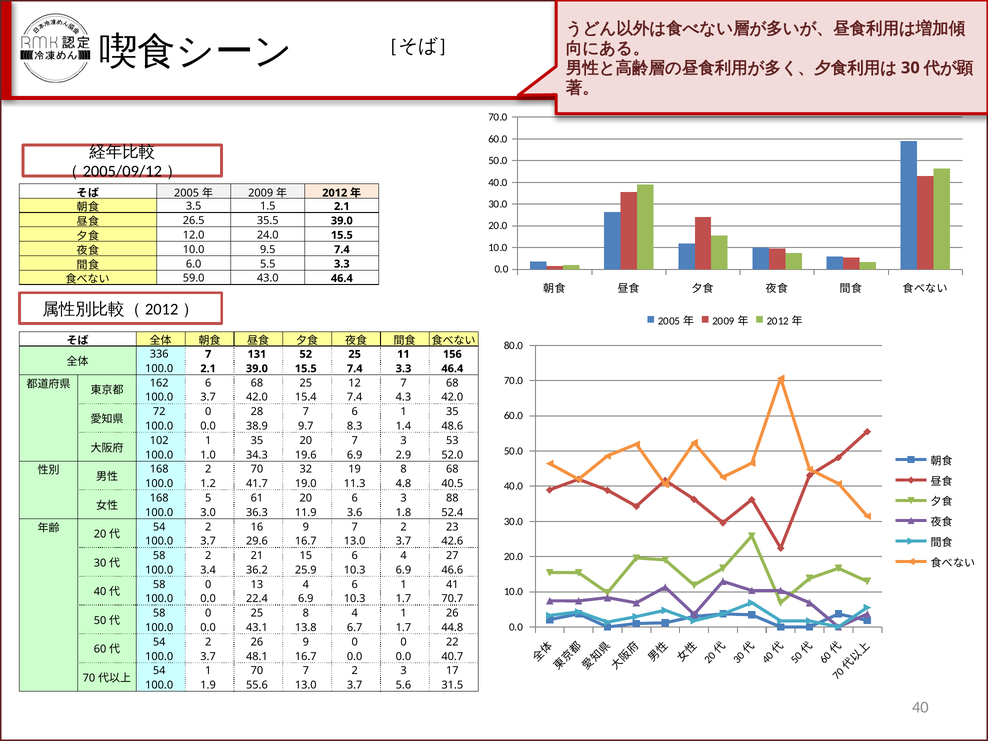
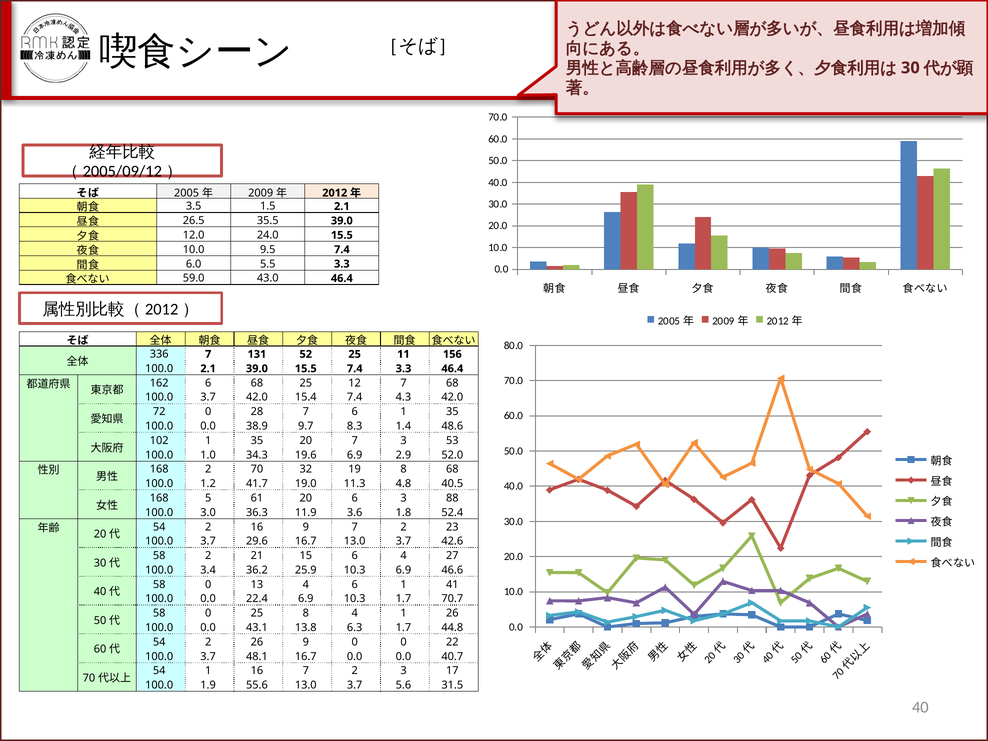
6.7: 6.7 -> 6.3
1 70: 70 -> 16
